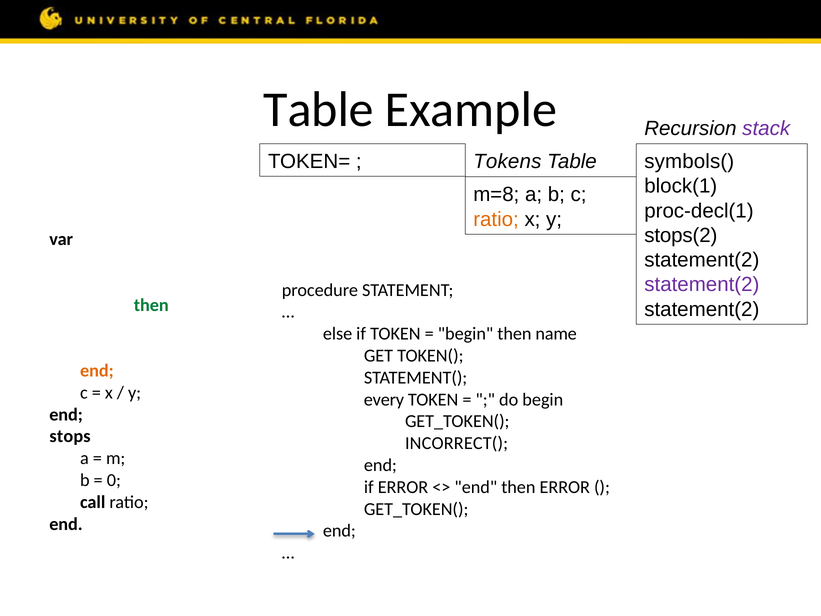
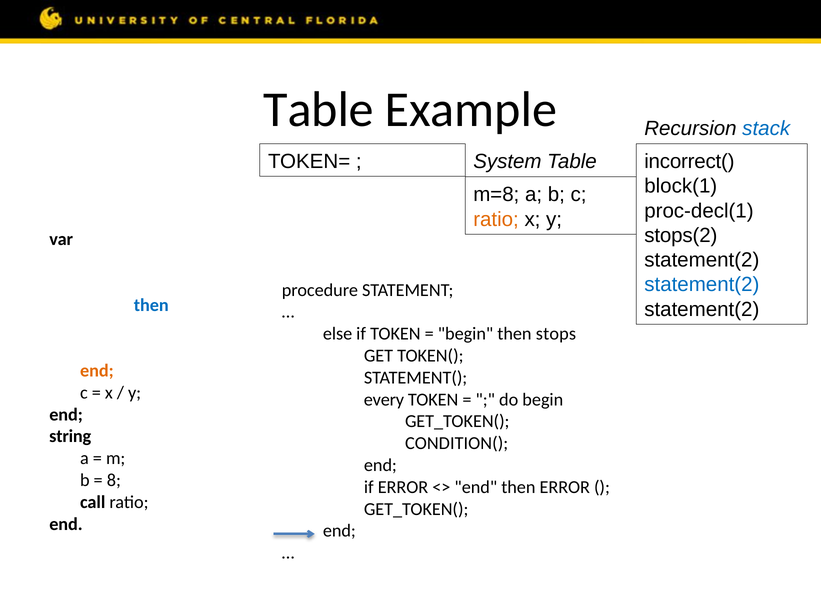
stack colour: purple -> blue
Tokens: Tokens -> System
symbols(: symbols( -> incorrect(
statement(2 at (702, 285) colour: purple -> blue
then at (151, 305) colour: green -> blue
name: name -> stops
stops: stops -> string
INCORRECT(: INCORRECT( -> CONDITION(
0 at (114, 480): 0 -> 8
